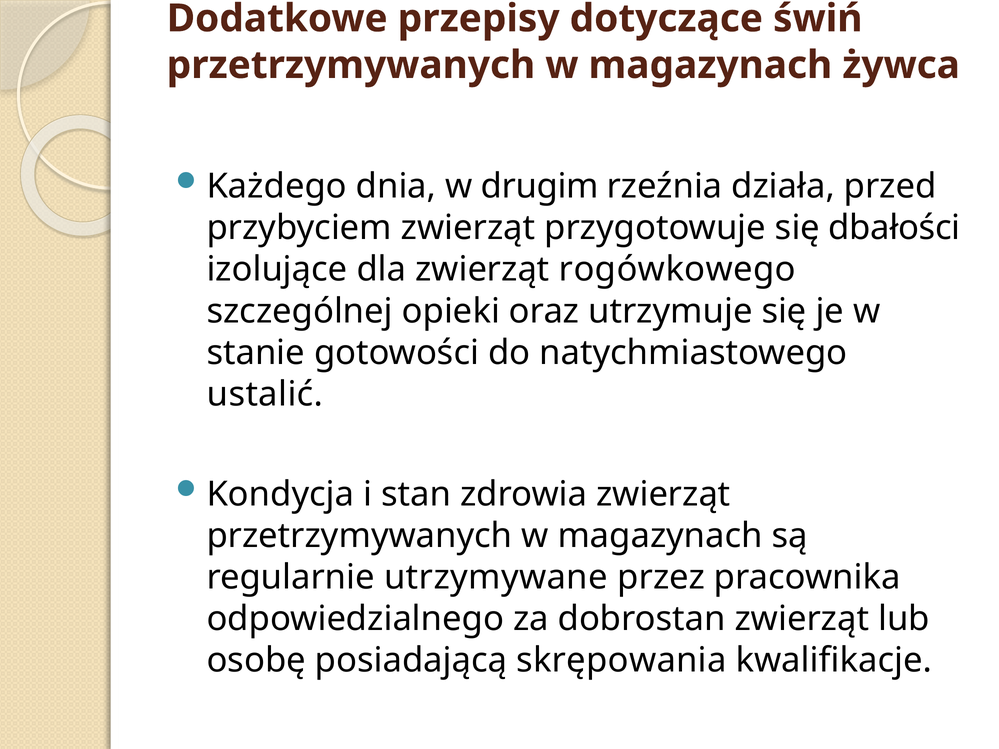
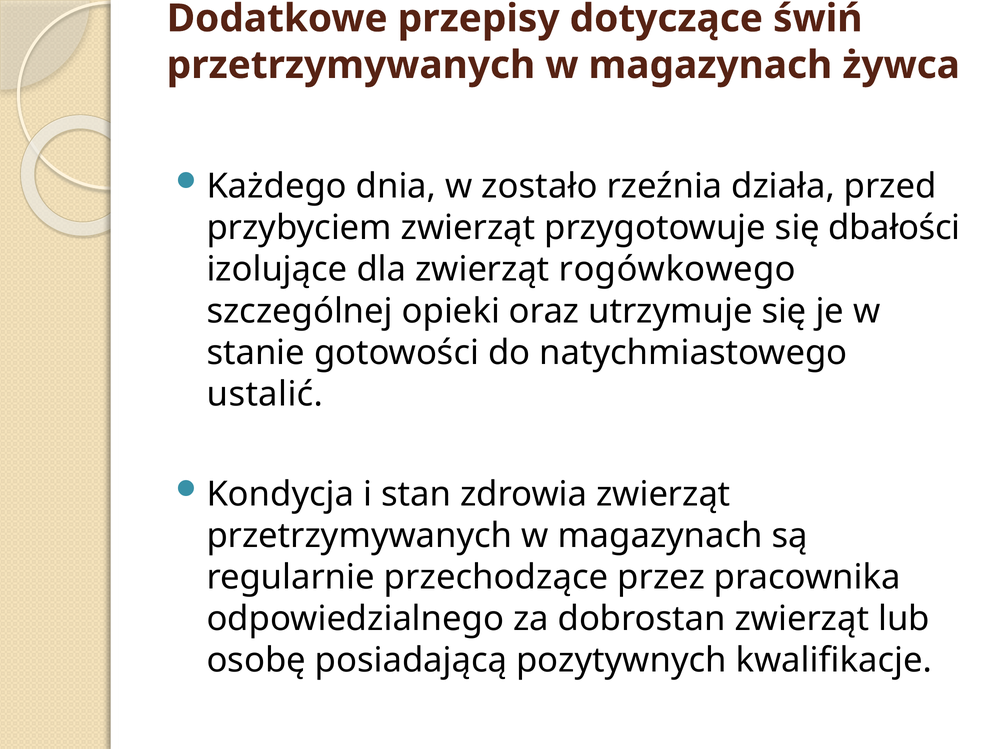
drugim: drugim -> zostało
utrzymywane: utrzymywane -> przechodzące
skrępowania: skrępowania -> pozytywnych
